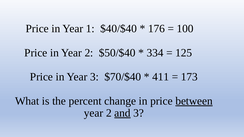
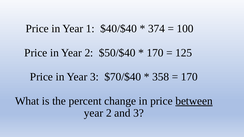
176: 176 -> 374
334 at (155, 53): 334 -> 170
411: 411 -> 358
173 at (189, 77): 173 -> 170
and underline: present -> none
